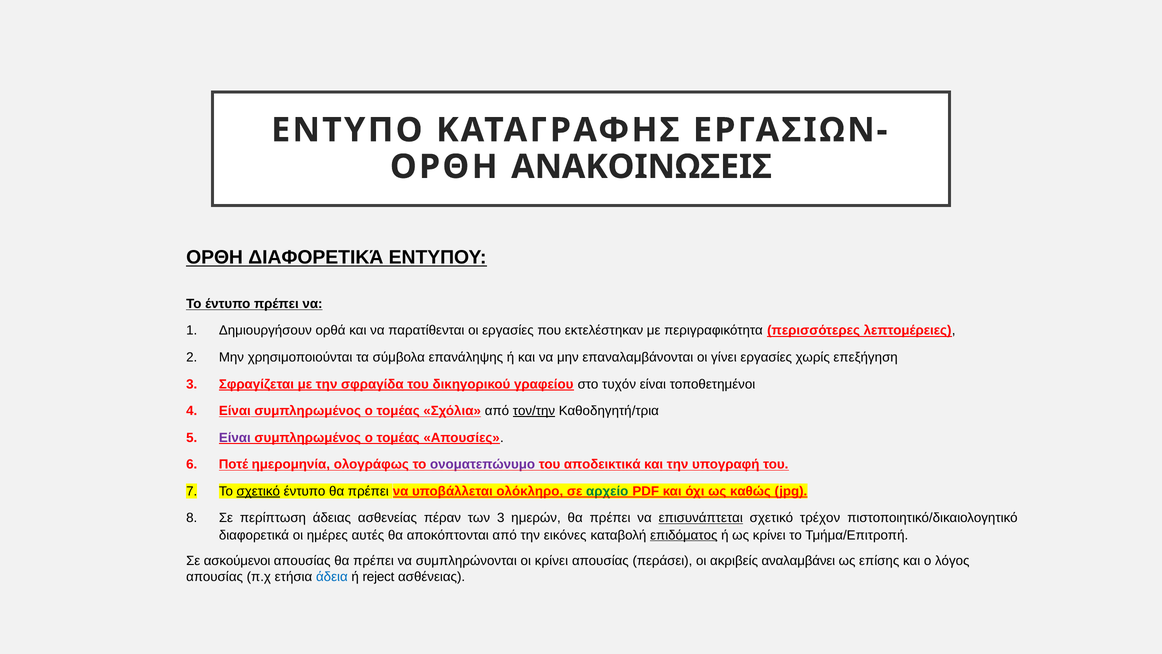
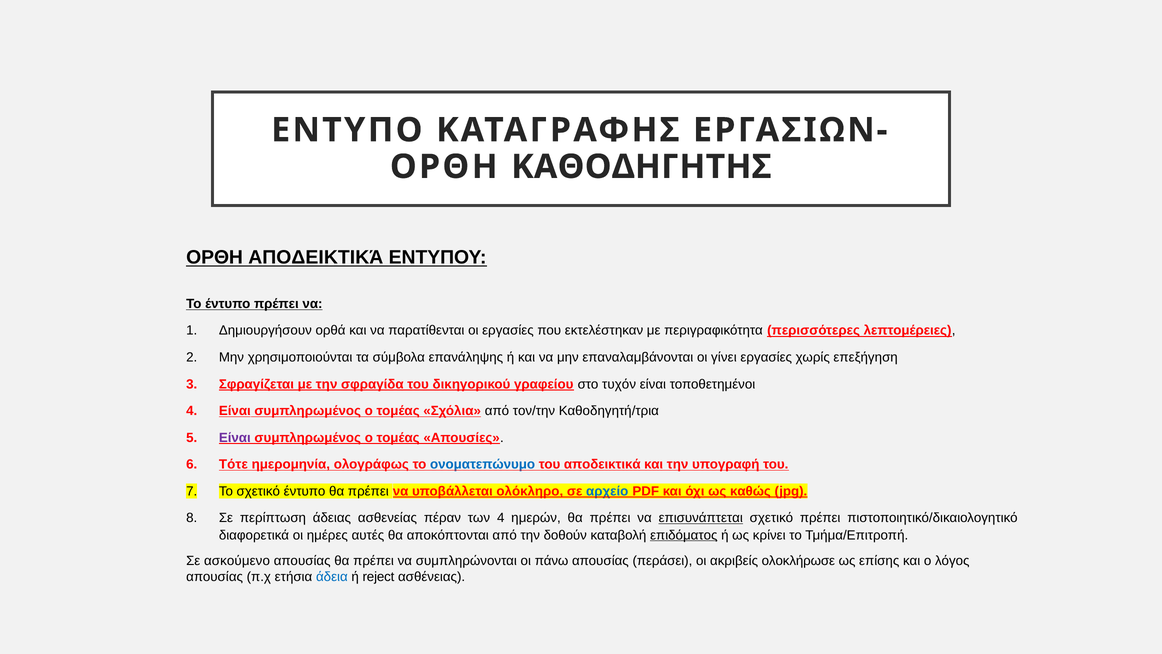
ΑΝΑΚΟΙΝΩΣΕΙΣ: ΑΝΑΚΟΙΝΩΣΕΙΣ -> ΚΑΘΟΔΗΓΗΤΗΣ
ΟΡΘΗ ΔΙΑΦΟΡΕΤΙΚΆ: ΔΙΑΦΟΡΕΤΙΚΆ -> ΑΠΟΔΕΙΚΤΙΚΆ
τον/την underline: present -> none
Ποτέ: Ποτέ -> Τότε
ονοματεπώνυμο colour: purple -> blue
σχετικό at (258, 491) underline: present -> none
αρχείο colour: green -> blue
των 3: 3 -> 4
σχετικό τρέχον: τρέχον -> πρέπει
εικόνες: εικόνες -> δοθούν
ασκούμενοι: ασκούμενοι -> ασκούμενο
οι κρίνει: κρίνει -> πάνω
αναλαμβάνει: αναλαμβάνει -> ολοκλήρωσε
